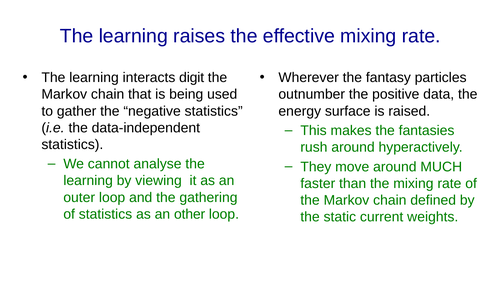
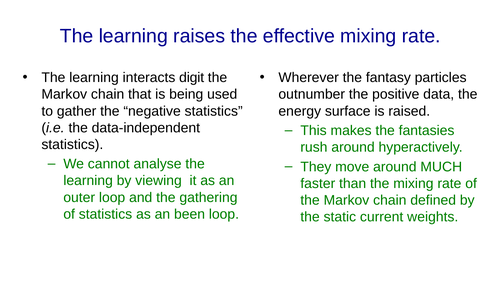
other: other -> been
